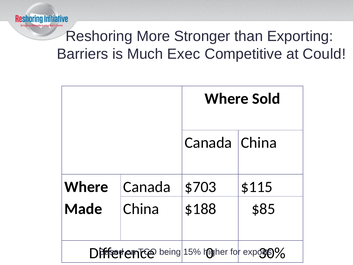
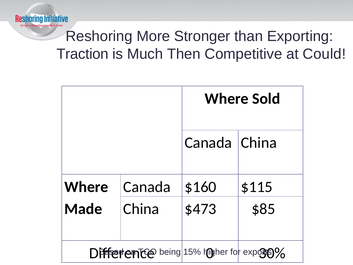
Barriers: Barriers -> Traction
Exec: Exec -> Then
$703: $703 -> $160
$188: $188 -> $473
